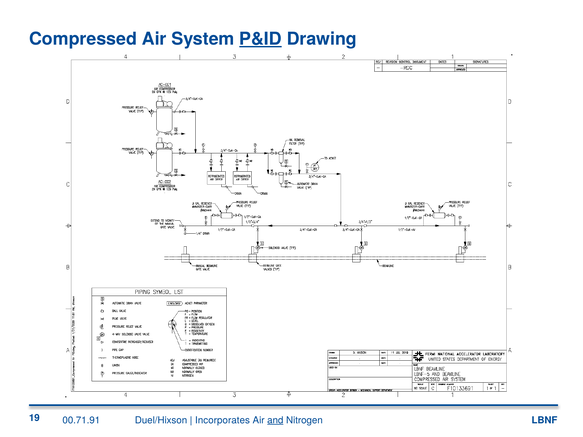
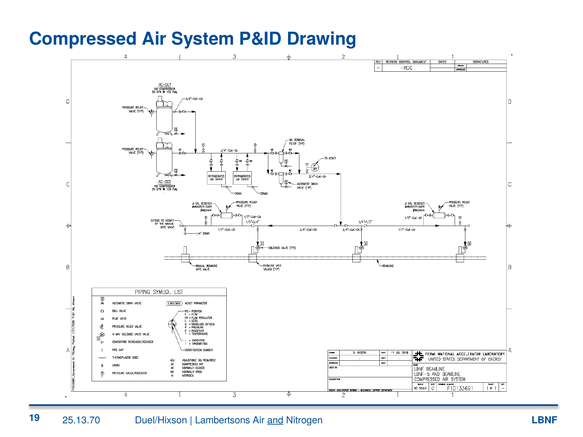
P&ID underline: present -> none
00.71.91: 00.71.91 -> 25.13.70
Incorporates: Incorporates -> Lambertsons
